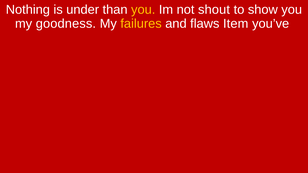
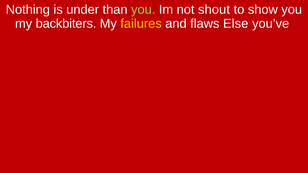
you at (143, 10) colour: yellow -> light green
goodness: goodness -> backbiters
Item: Item -> Else
